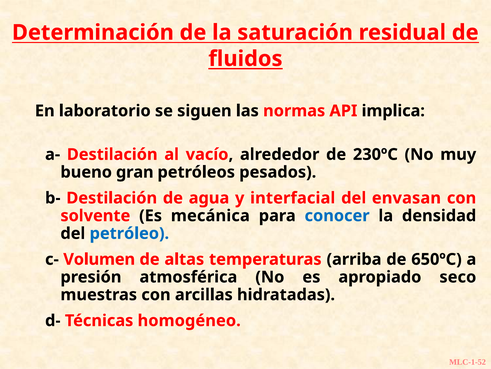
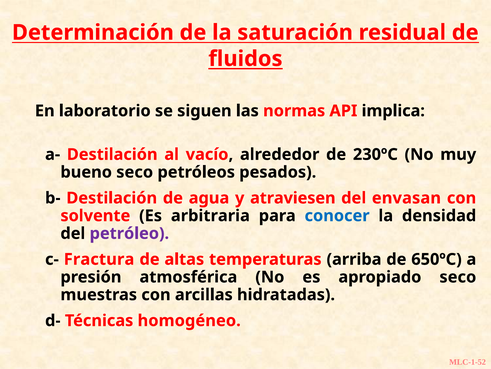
bueno gran: gran -> seco
interfacial: interfacial -> atraviesen
mecánica: mecánica -> arbitraria
petróleo colour: blue -> purple
Volumen: Volumen -> Fractura
